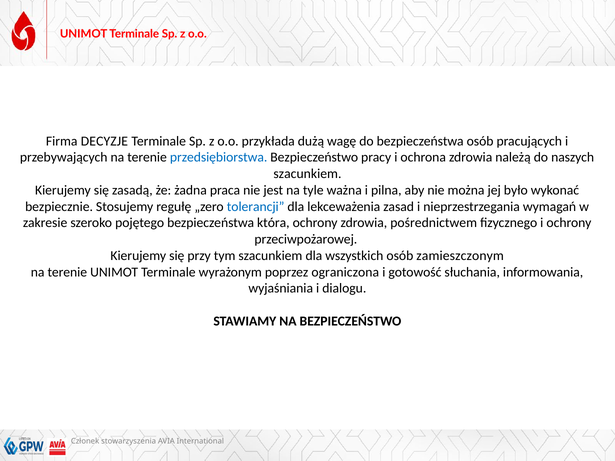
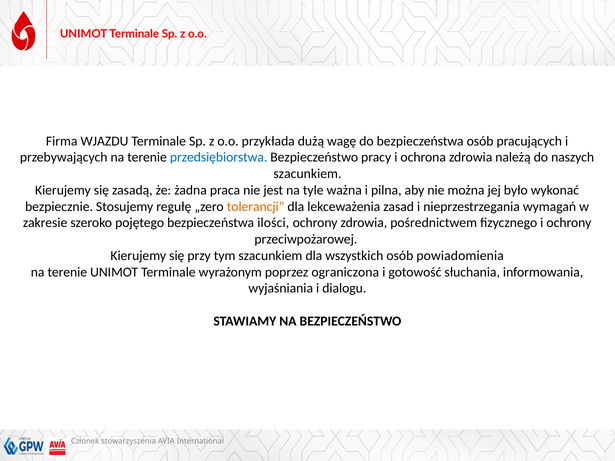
DECYZJE: DECYZJE -> WJAZDU
tolerancji colour: blue -> orange
która: która -> ilości
zamieszczonym: zamieszczonym -> powiadomienia
